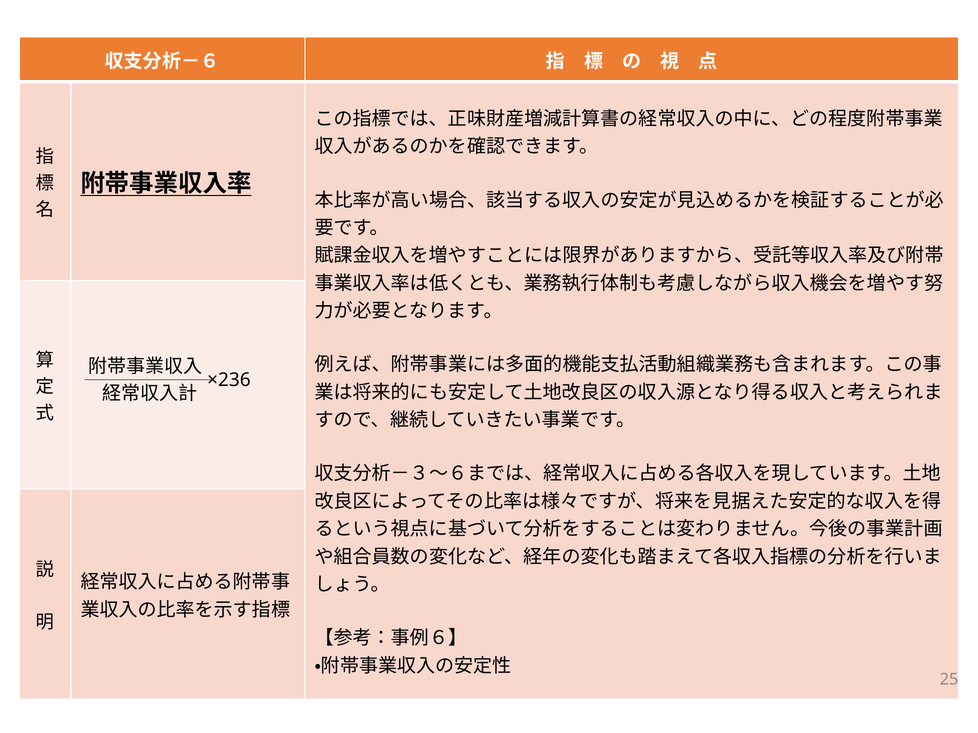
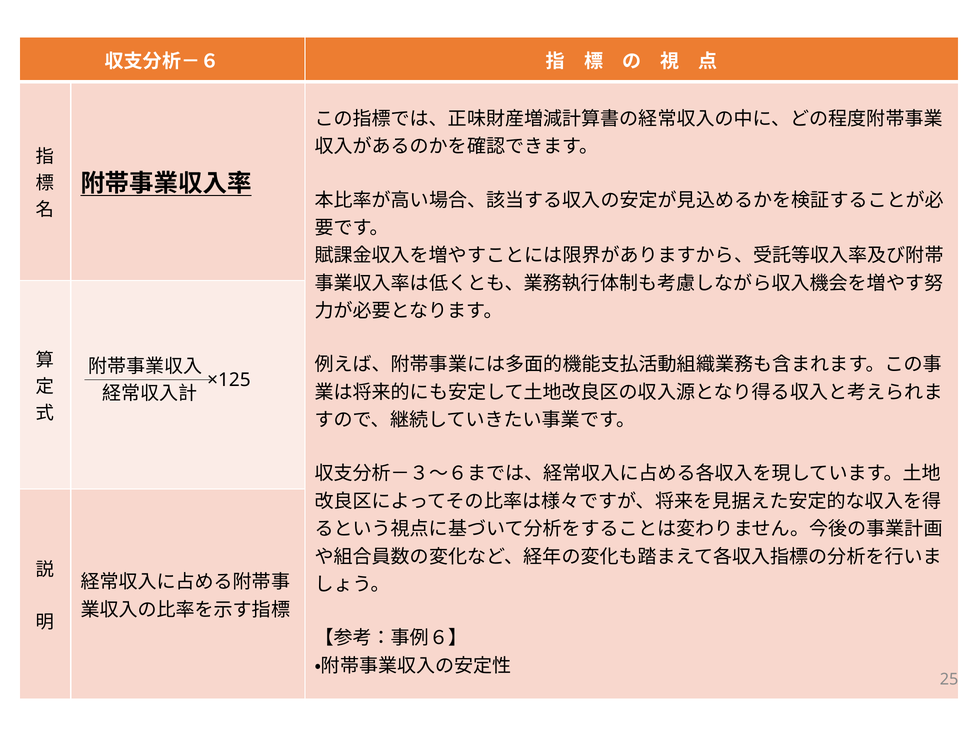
×236: ×236 -> ×125
